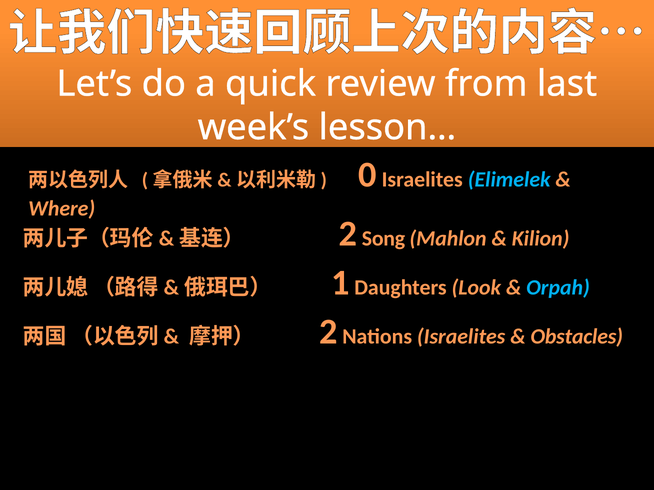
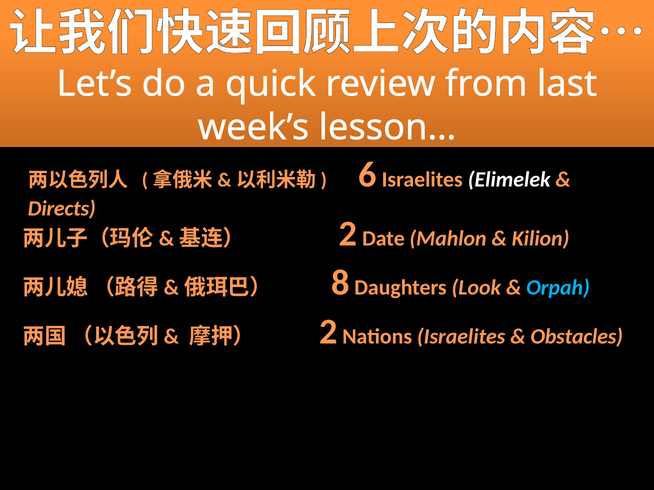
0: 0 -> 6
Elimelek colour: light blue -> white
Where: Where -> Directs
Song: Song -> Date
1: 1 -> 8
